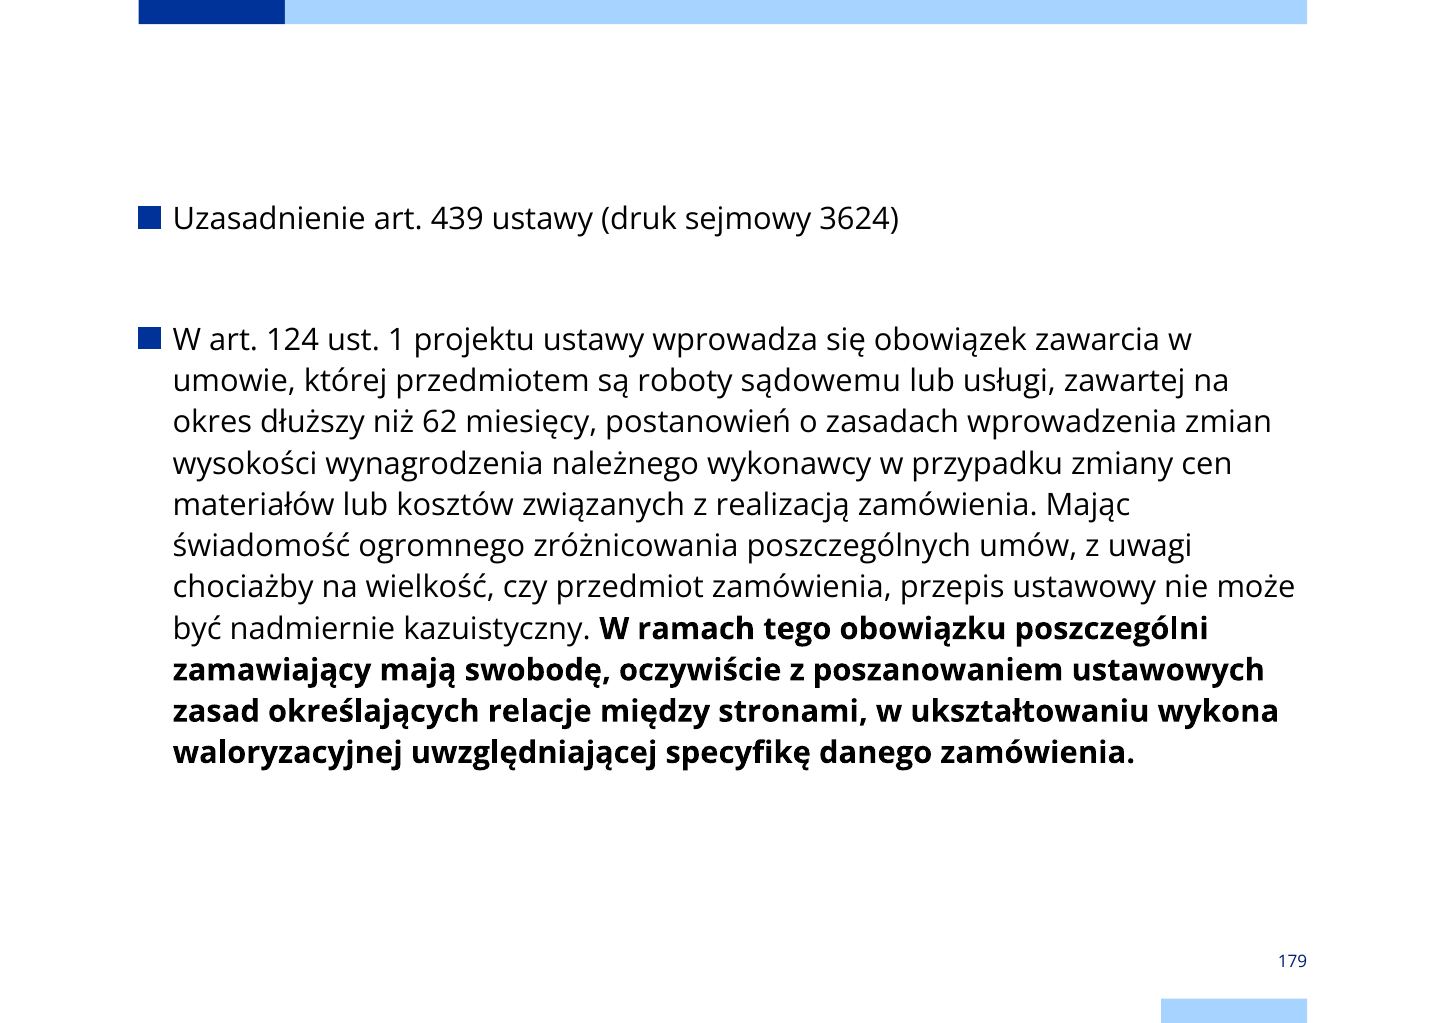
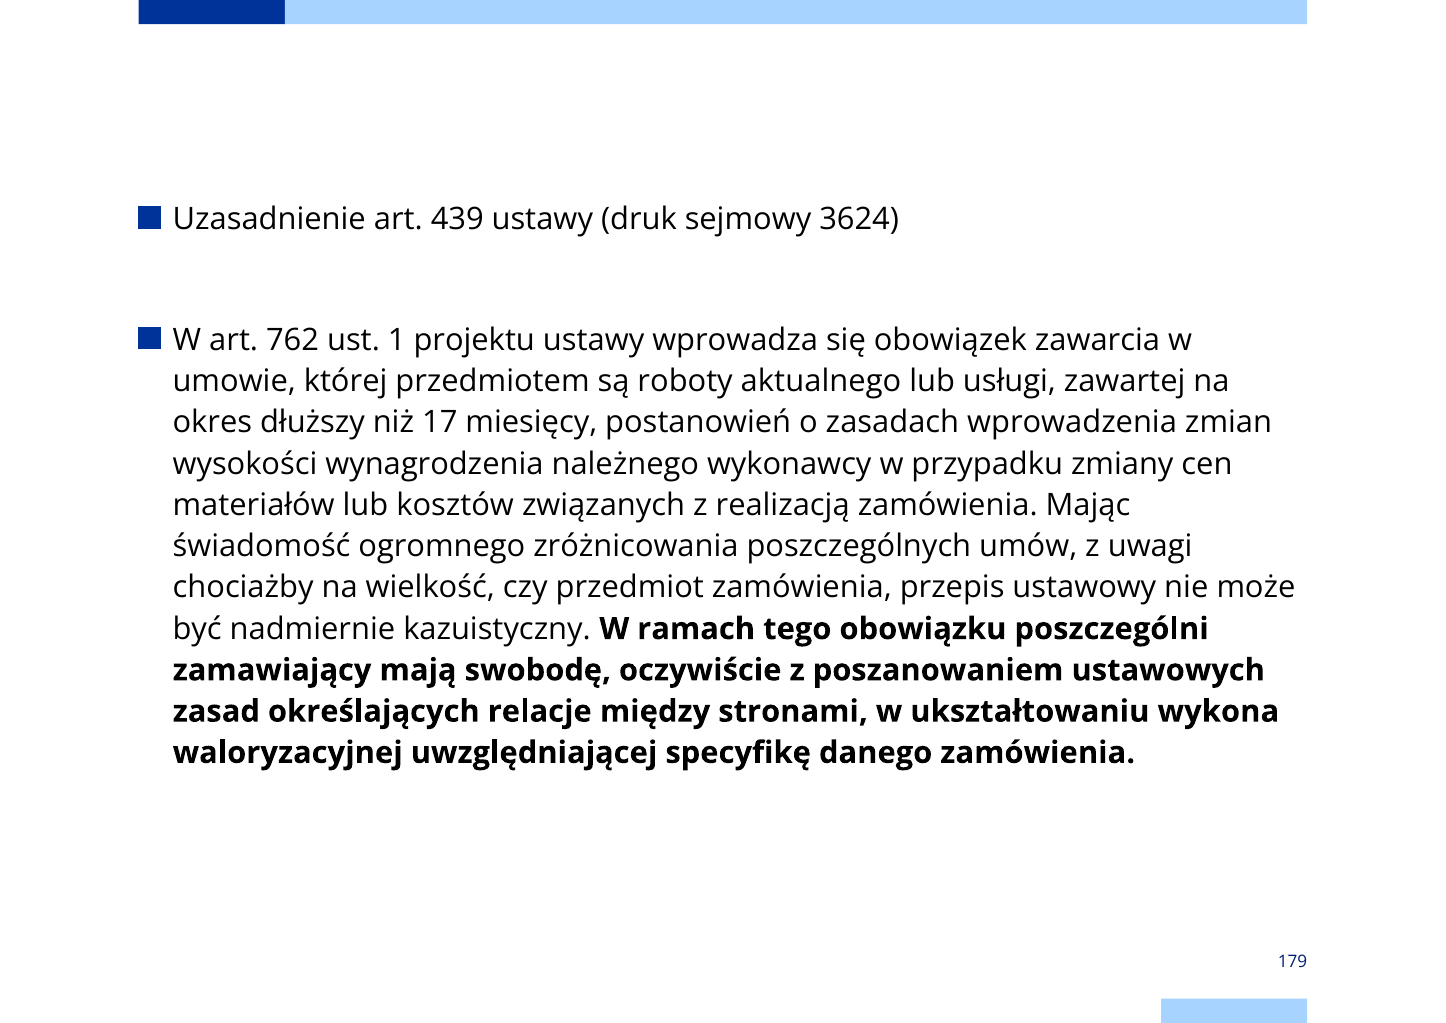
124: 124 -> 762
sądowemu: sądowemu -> aktualnego
62: 62 -> 17
